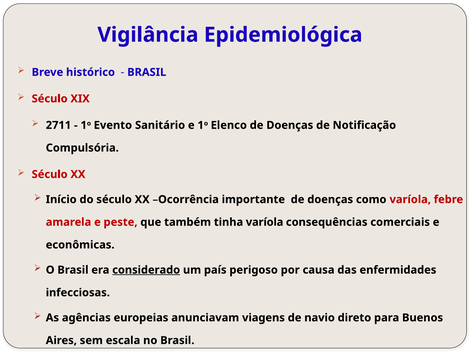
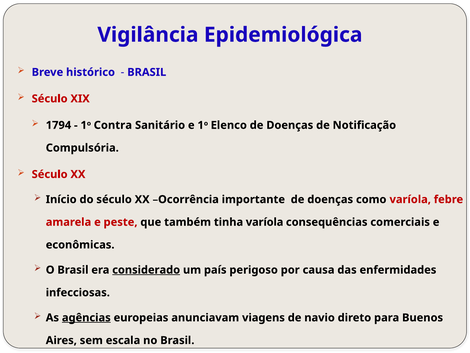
2711: 2711 -> 1794
Evento: Evento -> Contra
agências underline: none -> present
